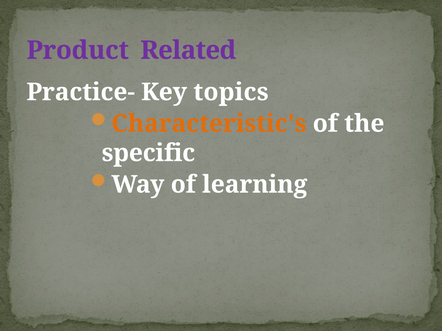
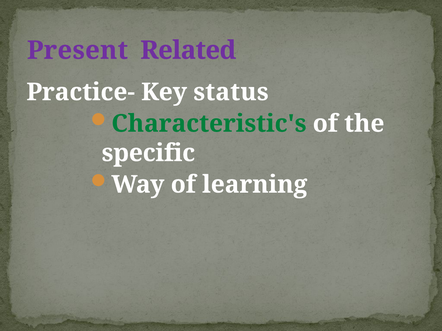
Product: Product -> Present
topics: topics -> status
Characteristic's colour: orange -> green
